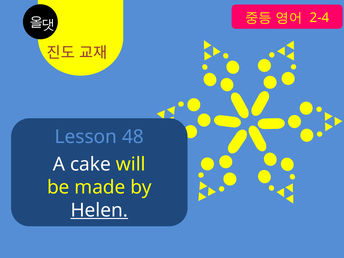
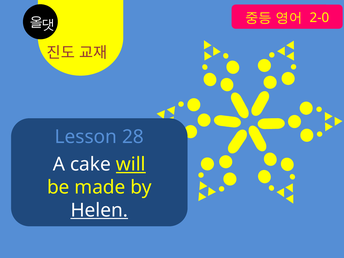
2-4: 2-4 -> 2-0
48: 48 -> 28
will underline: none -> present
